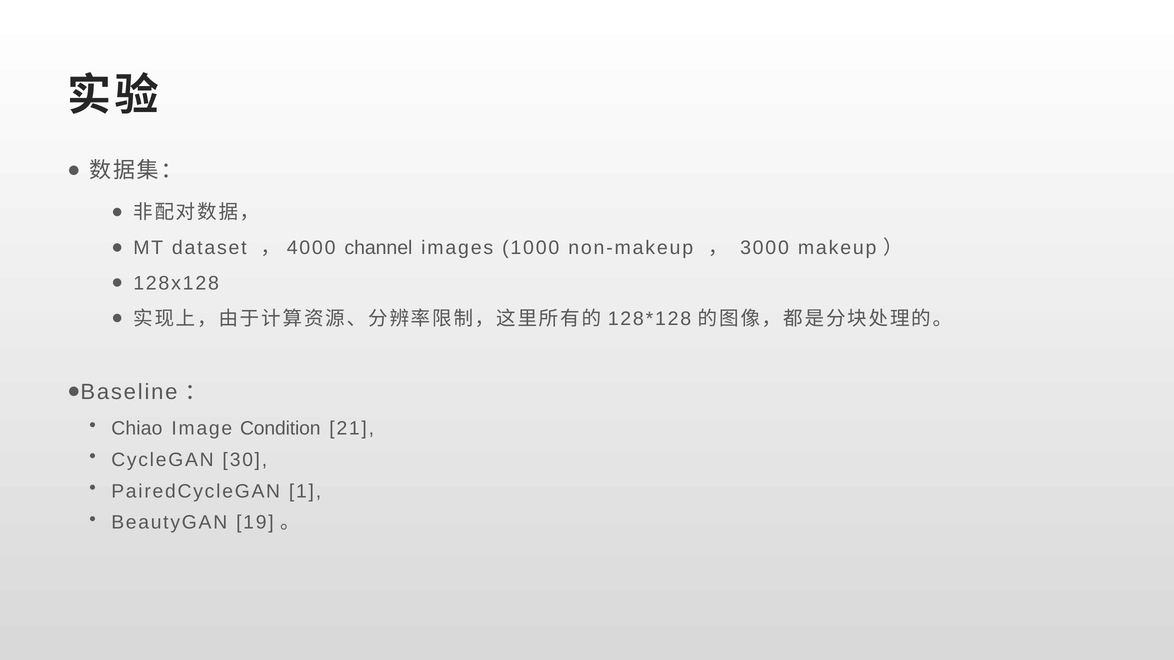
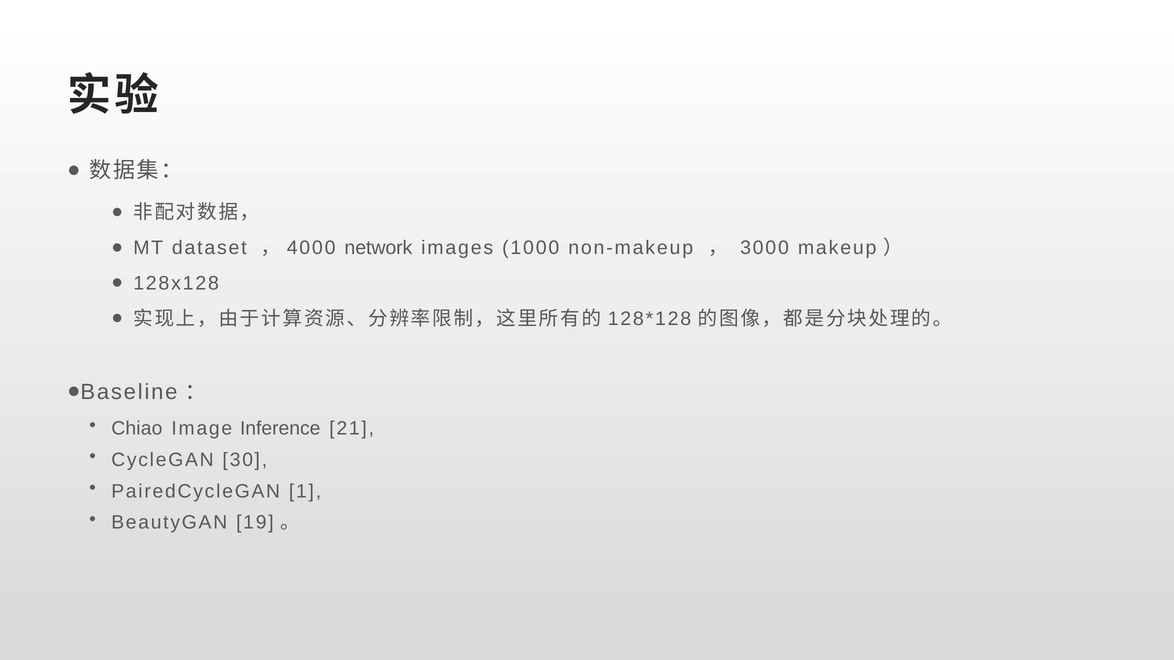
channel: channel -> network
Condition: Condition -> Inference
